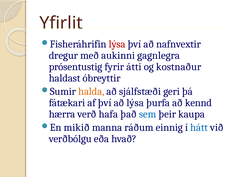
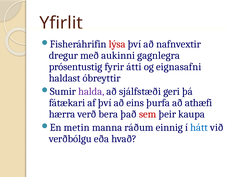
kostnaður: kostnaður -> eignasafni
halda colour: orange -> purple
að lýsa: lýsa -> eins
kennd: kennd -> athæfi
hafa: hafa -> bera
sem colour: blue -> red
mikið: mikið -> metin
